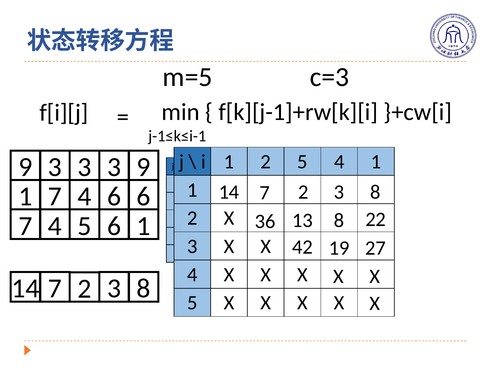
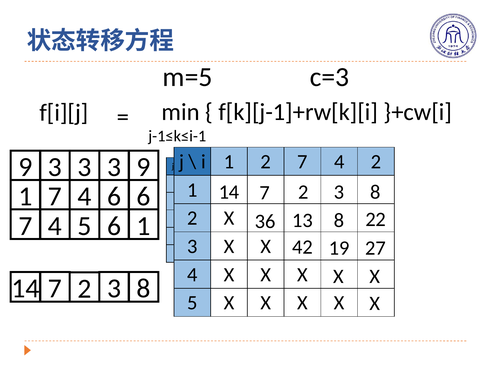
5 at (302, 162): 5 -> 7
4 1: 1 -> 2
